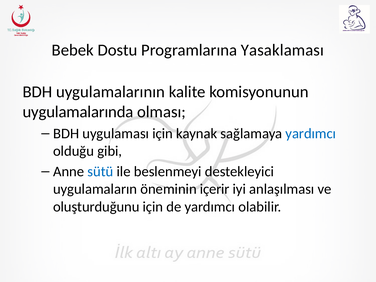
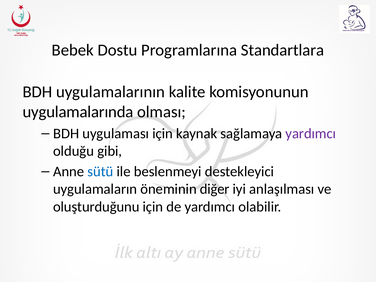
Yasaklaması: Yasaklaması -> Standartlara
yardımcı at (311, 134) colour: blue -> purple
içerir: içerir -> diğer
